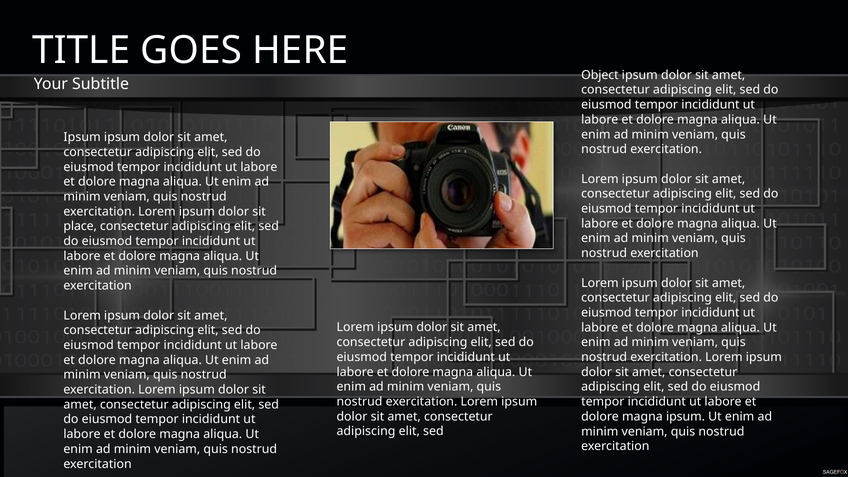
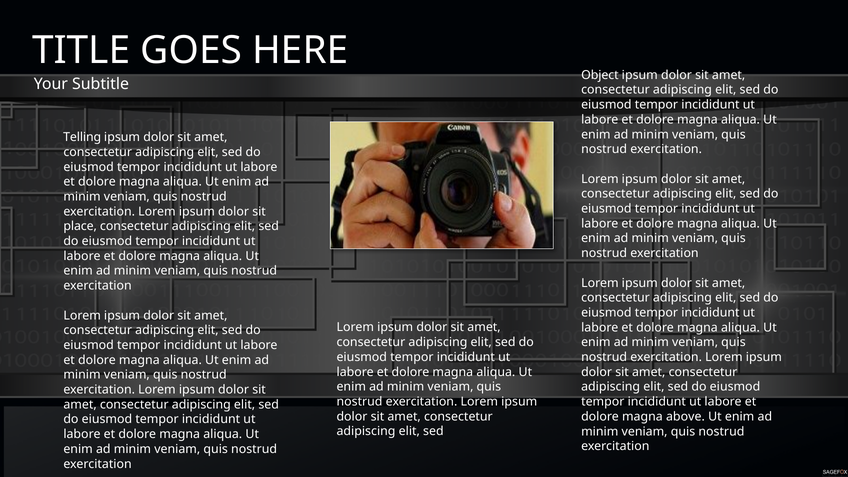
Ipsum at (82, 137): Ipsum -> Telling
magna ipsum: ipsum -> above
